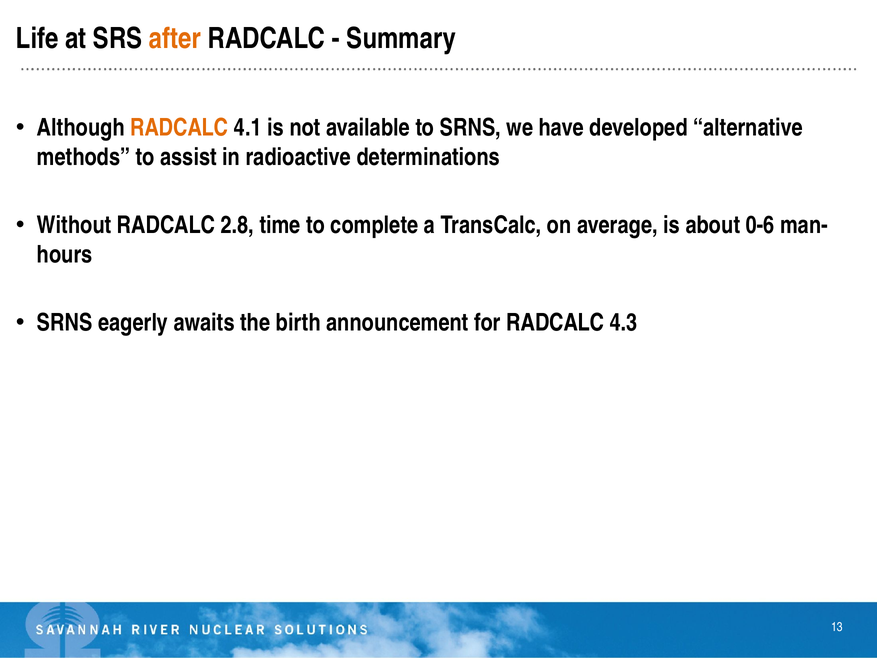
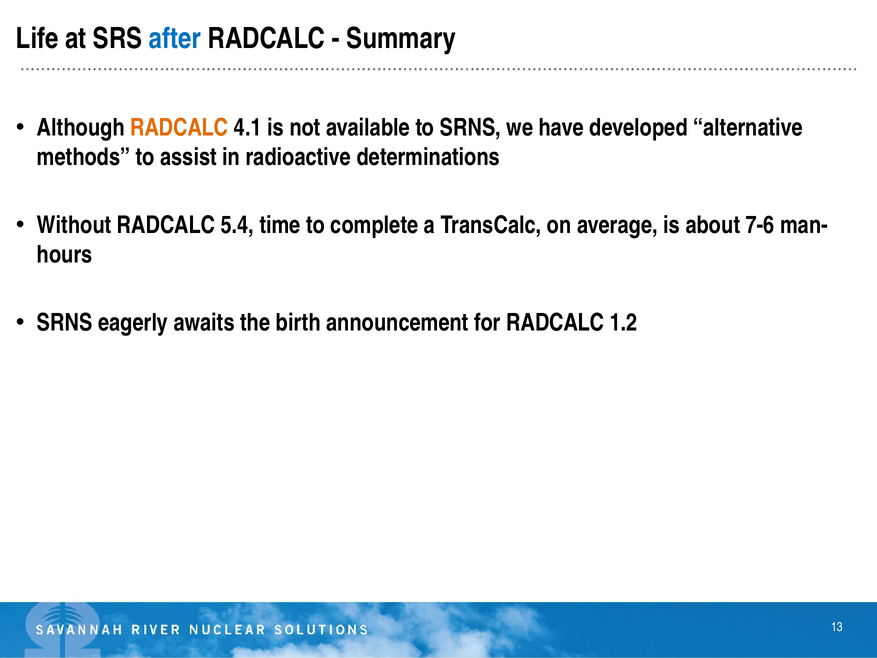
after colour: orange -> blue
2.8: 2.8 -> 5.4
0-6: 0-6 -> 7-6
4.3: 4.3 -> 1.2
